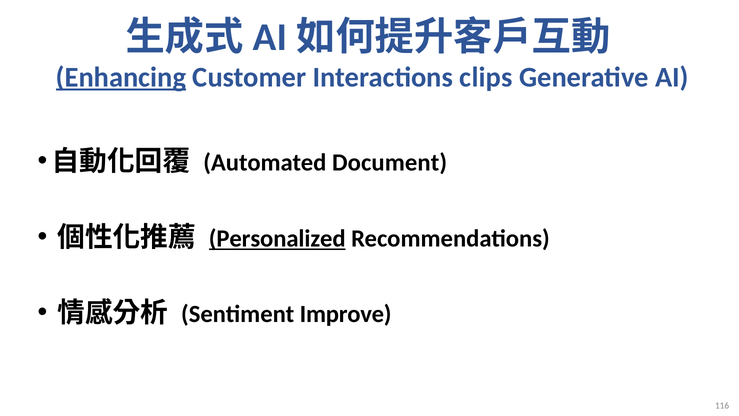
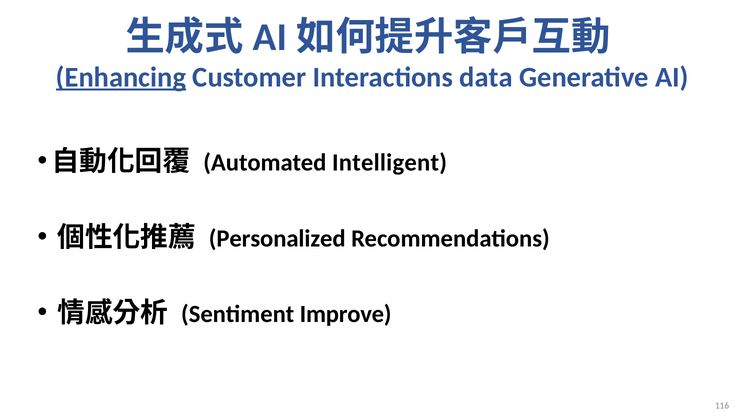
clips: clips -> data
Document: Document -> Intelligent
Personalized underline: present -> none
